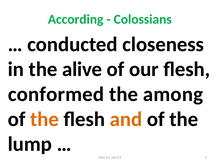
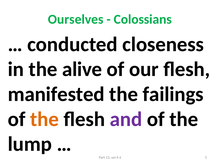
According: According -> Ourselves
conformed: conformed -> manifested
among: among -> failings
and colour: orange -> purple
